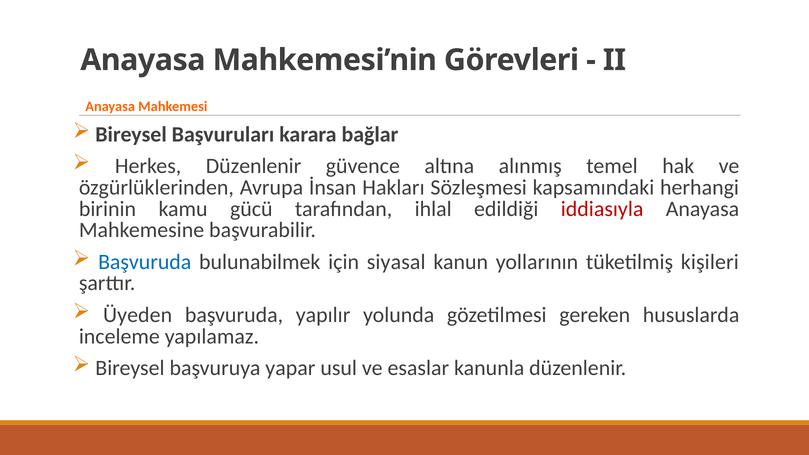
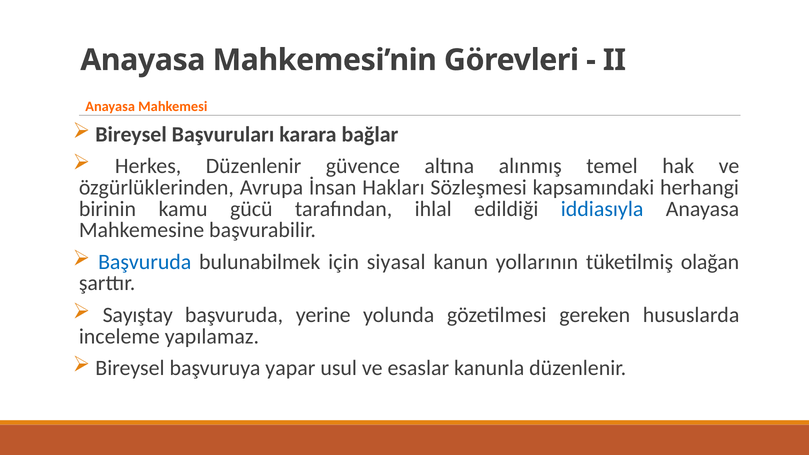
iddiasıyla colour: red -> blue
kişileri: kişileri -> olağan
Üyeden: Üyeden -> Sayıştay
yapılır: yapılır -> yerine
